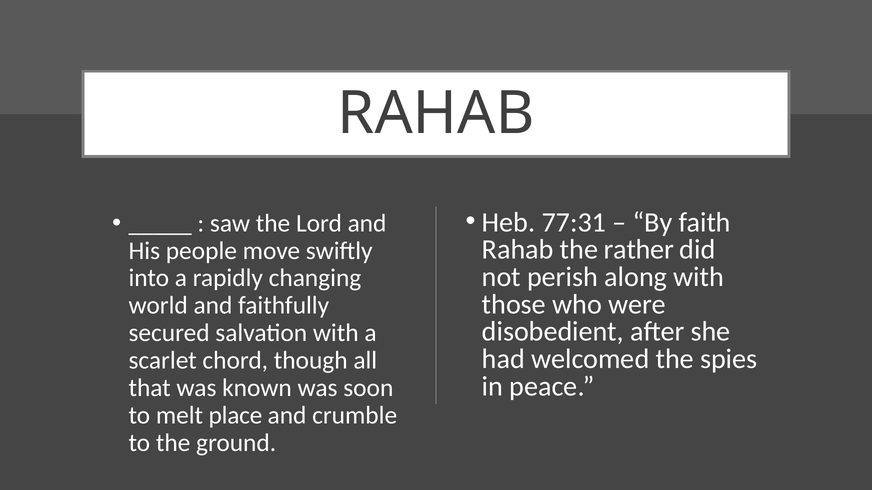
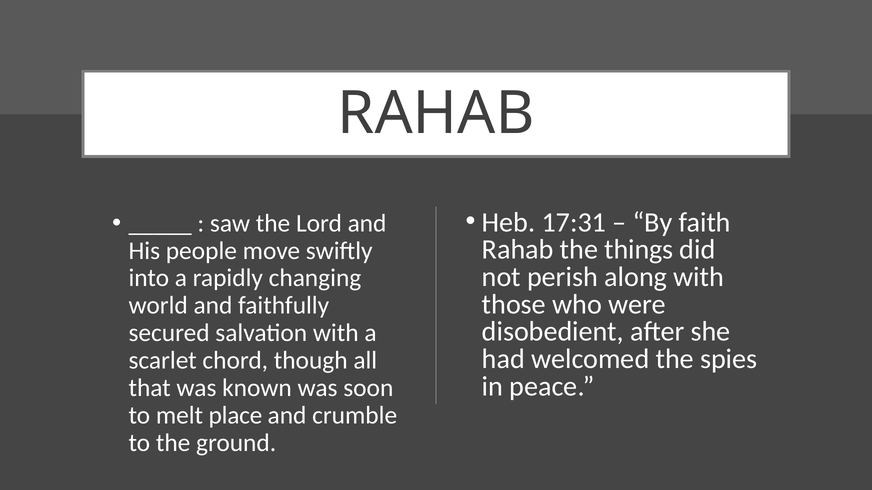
77:31: 77:31 -> 17:31
rather: rather -> things
